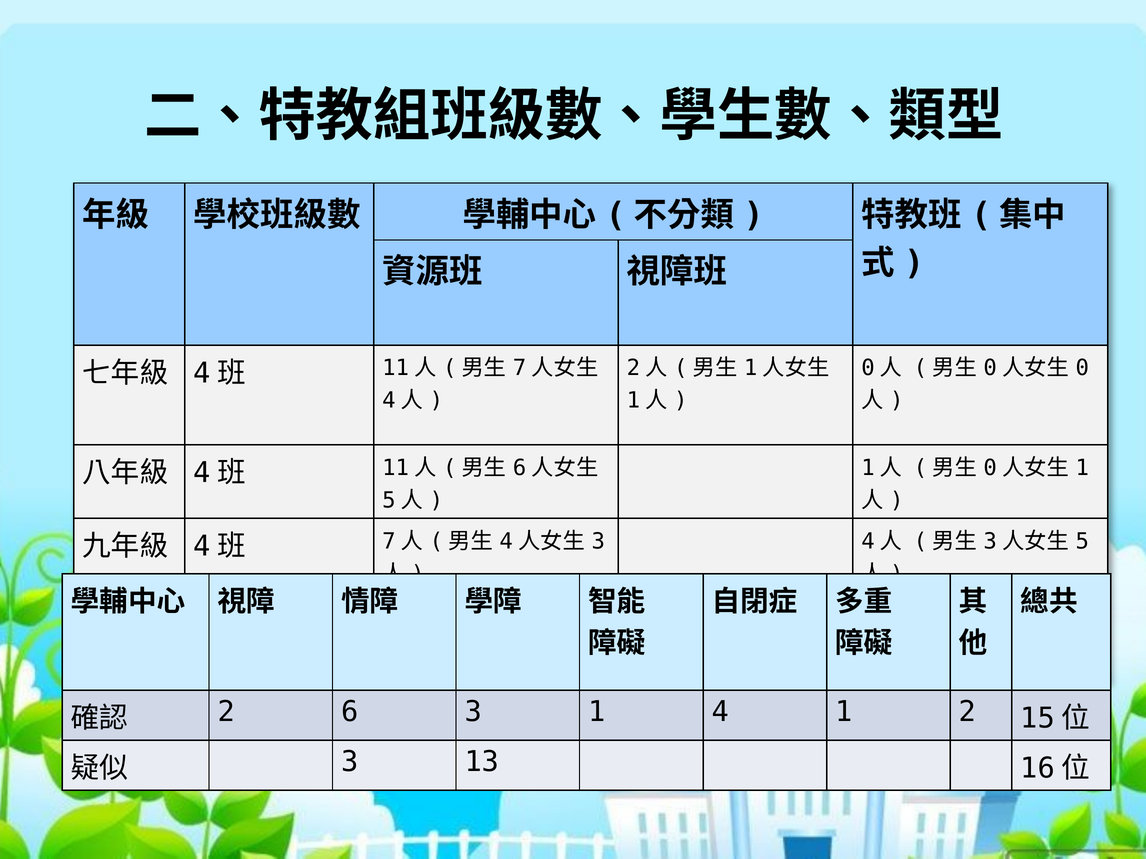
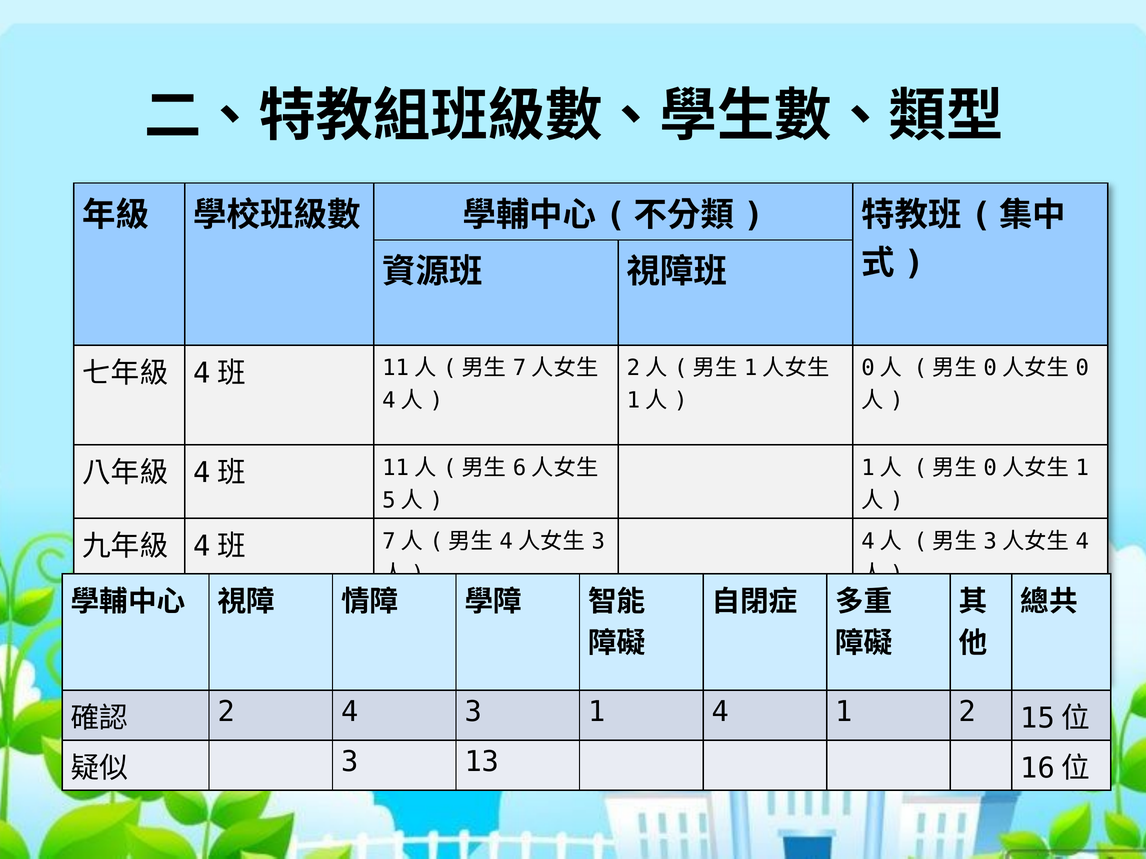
5 at (1082, 542): 5 -> 4
2 6: 6 -> 4
